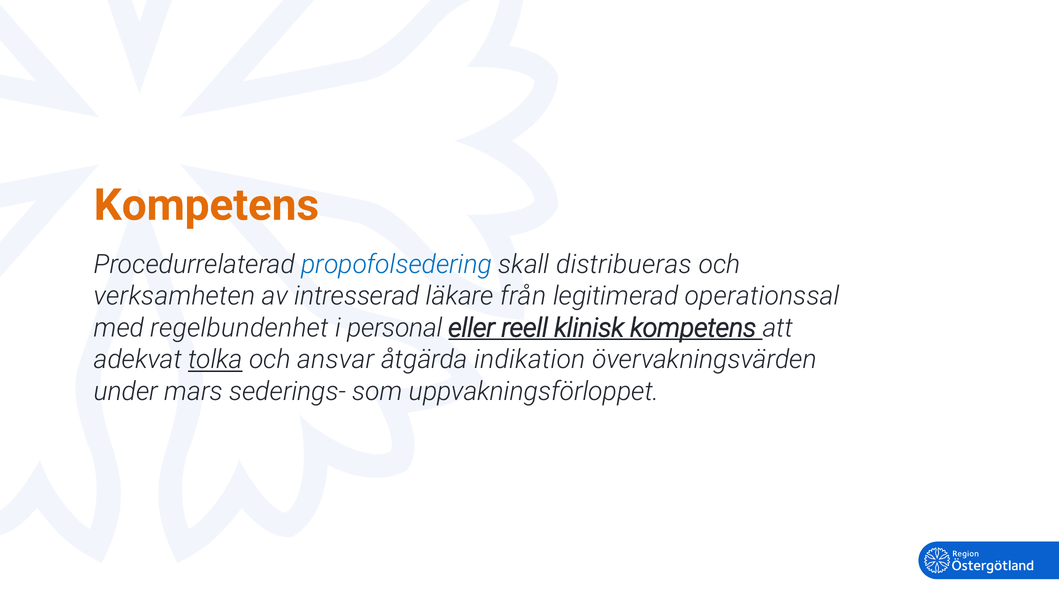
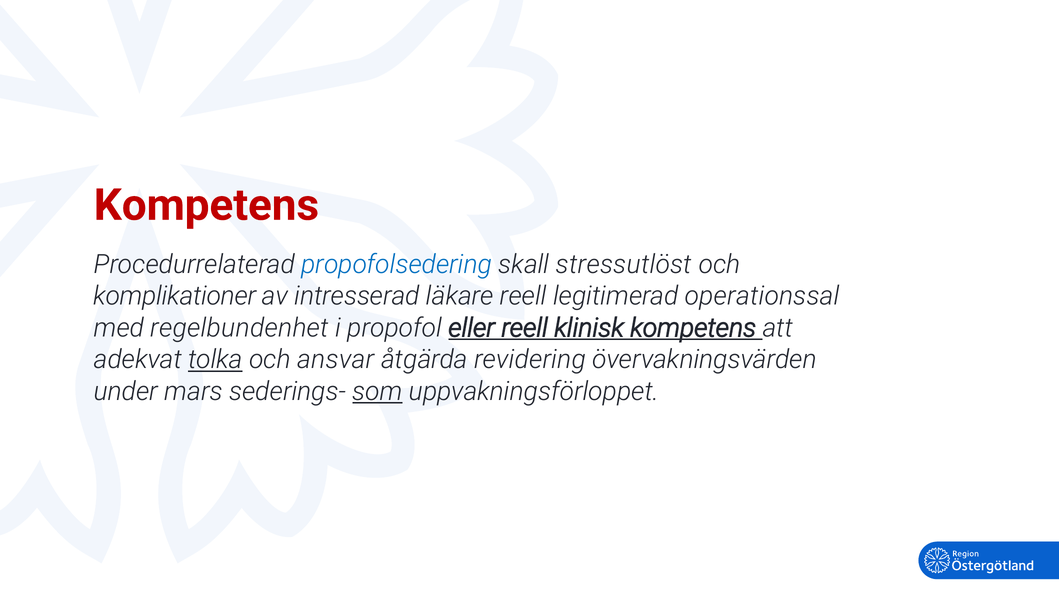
Kompetens at (206, 205) colour: orange -> red
distribueras: distribueras -> stressutlöst
verksamheten: verksamheten -> komplikationer
läkare från: från -> reell
personal: personal -> propofol
indikation: indikation -> revidering
som underline: none -> present
